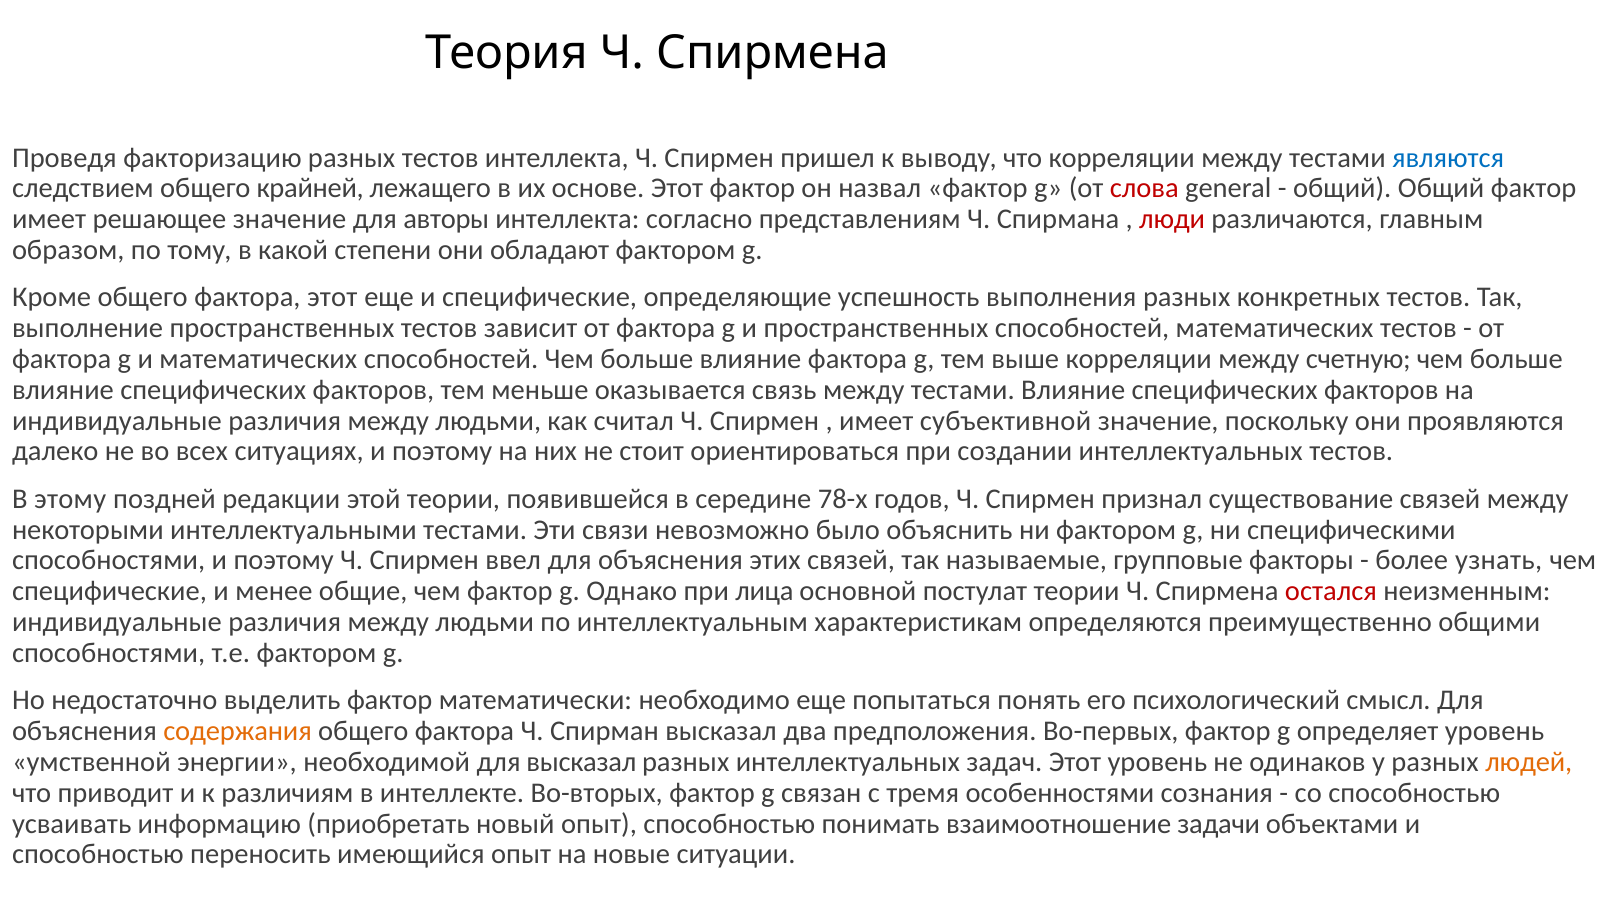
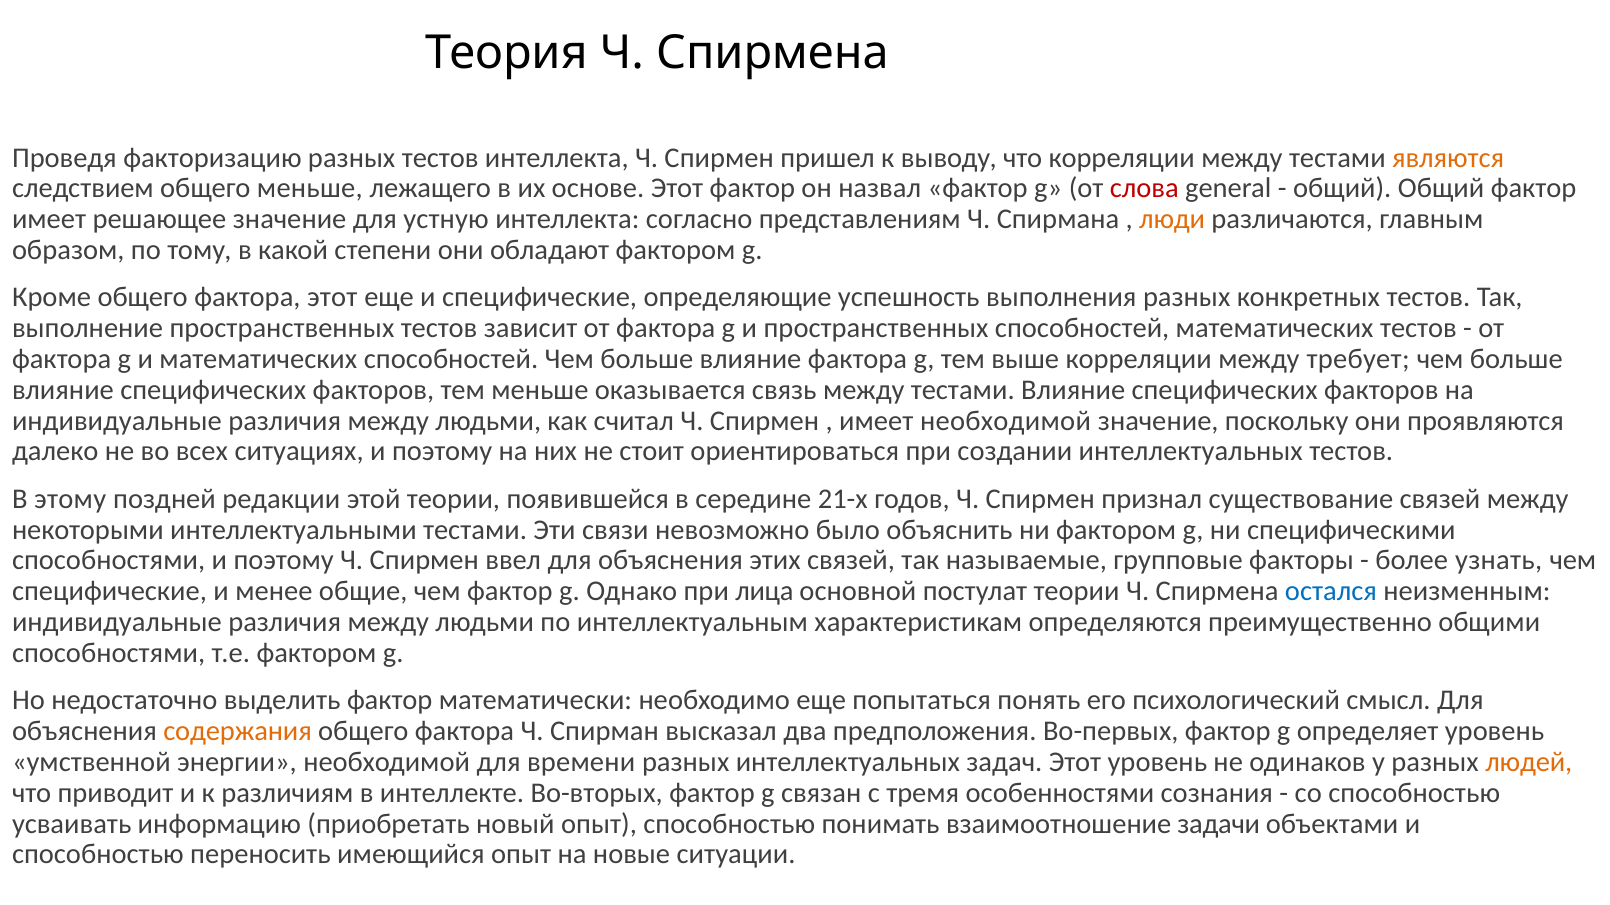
являются colour: blue -> orange
общего крайней: крайней -> меньше
авторы: авторы -> устную
люди colour: red -> orange
счетную: счетную -> требует
имеет субъективной: субъективной -> необходимой
78-х: 78-х -> 21-х
остался colour: red -> blue
для высказал: высказал -> времени
